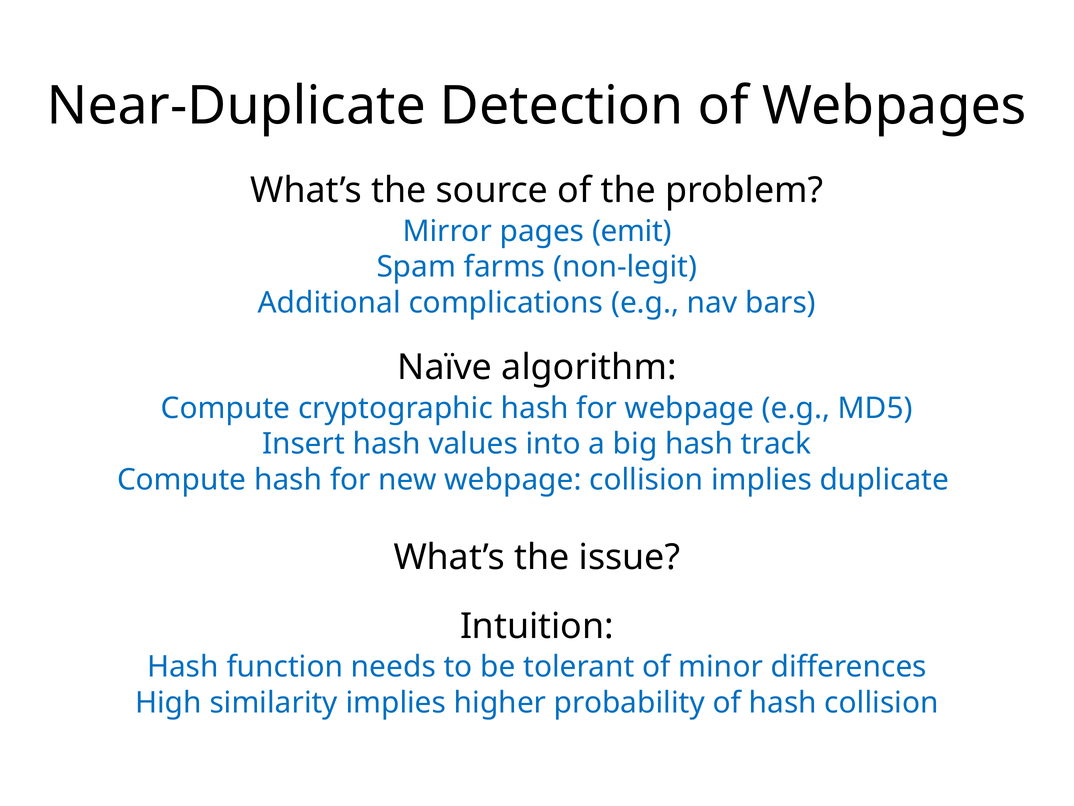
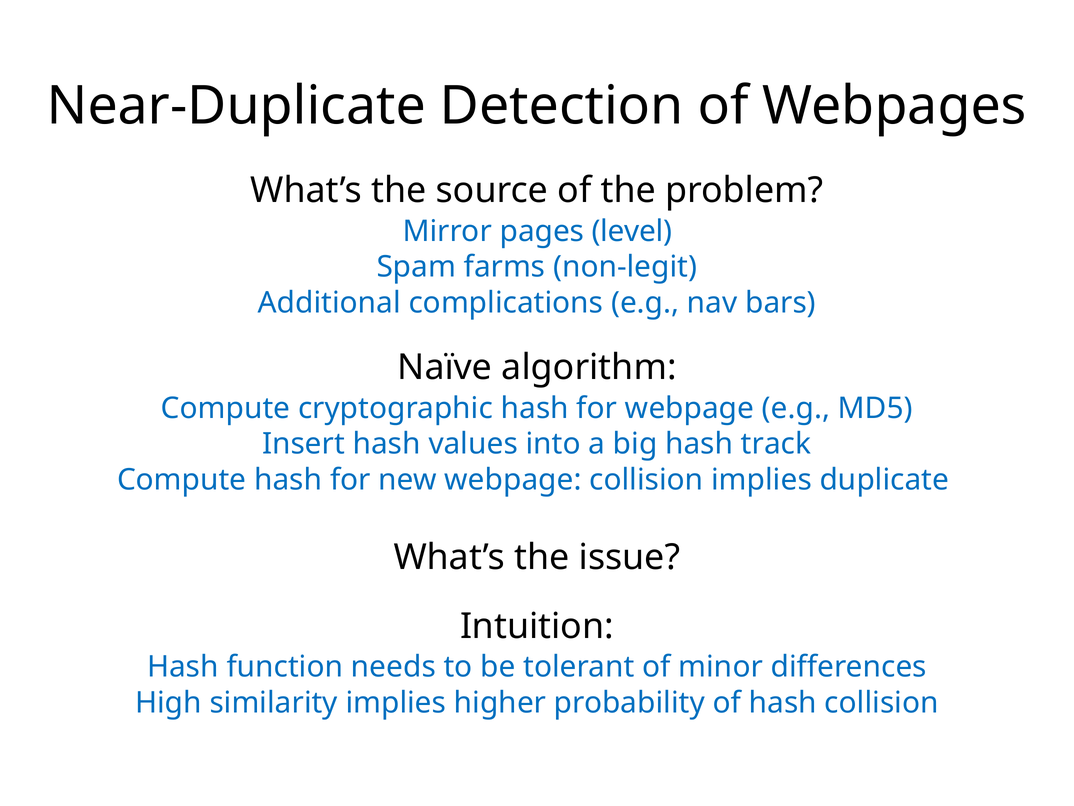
emit: emit -> level
